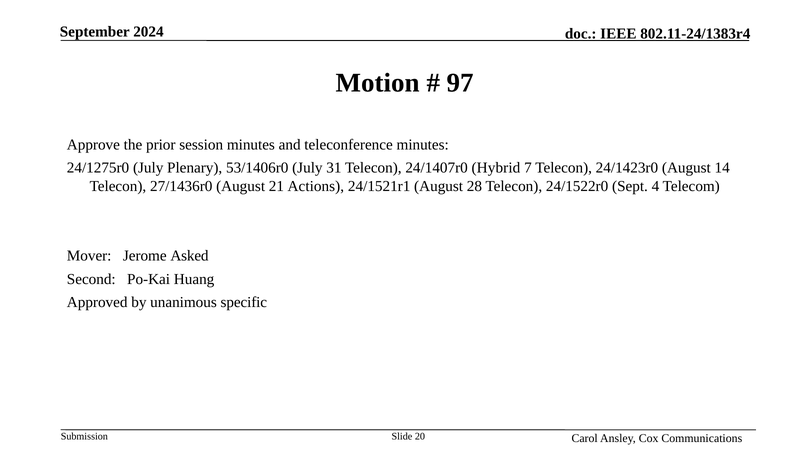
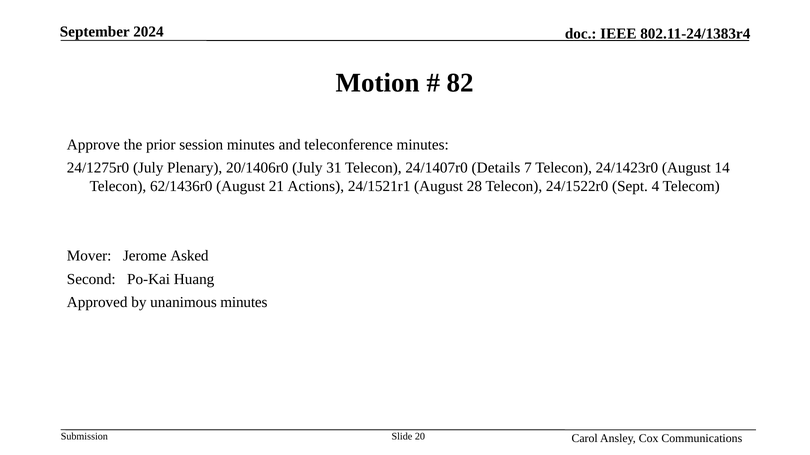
97: 97 -> 82
53/1406r0: 53/1406r0 -> 20/1406r0
Hybrid: Hybrid -> Details
27/1436r0: 27/1436r0 -> 62/1436r0
unanimous specific: specific -> minutes
